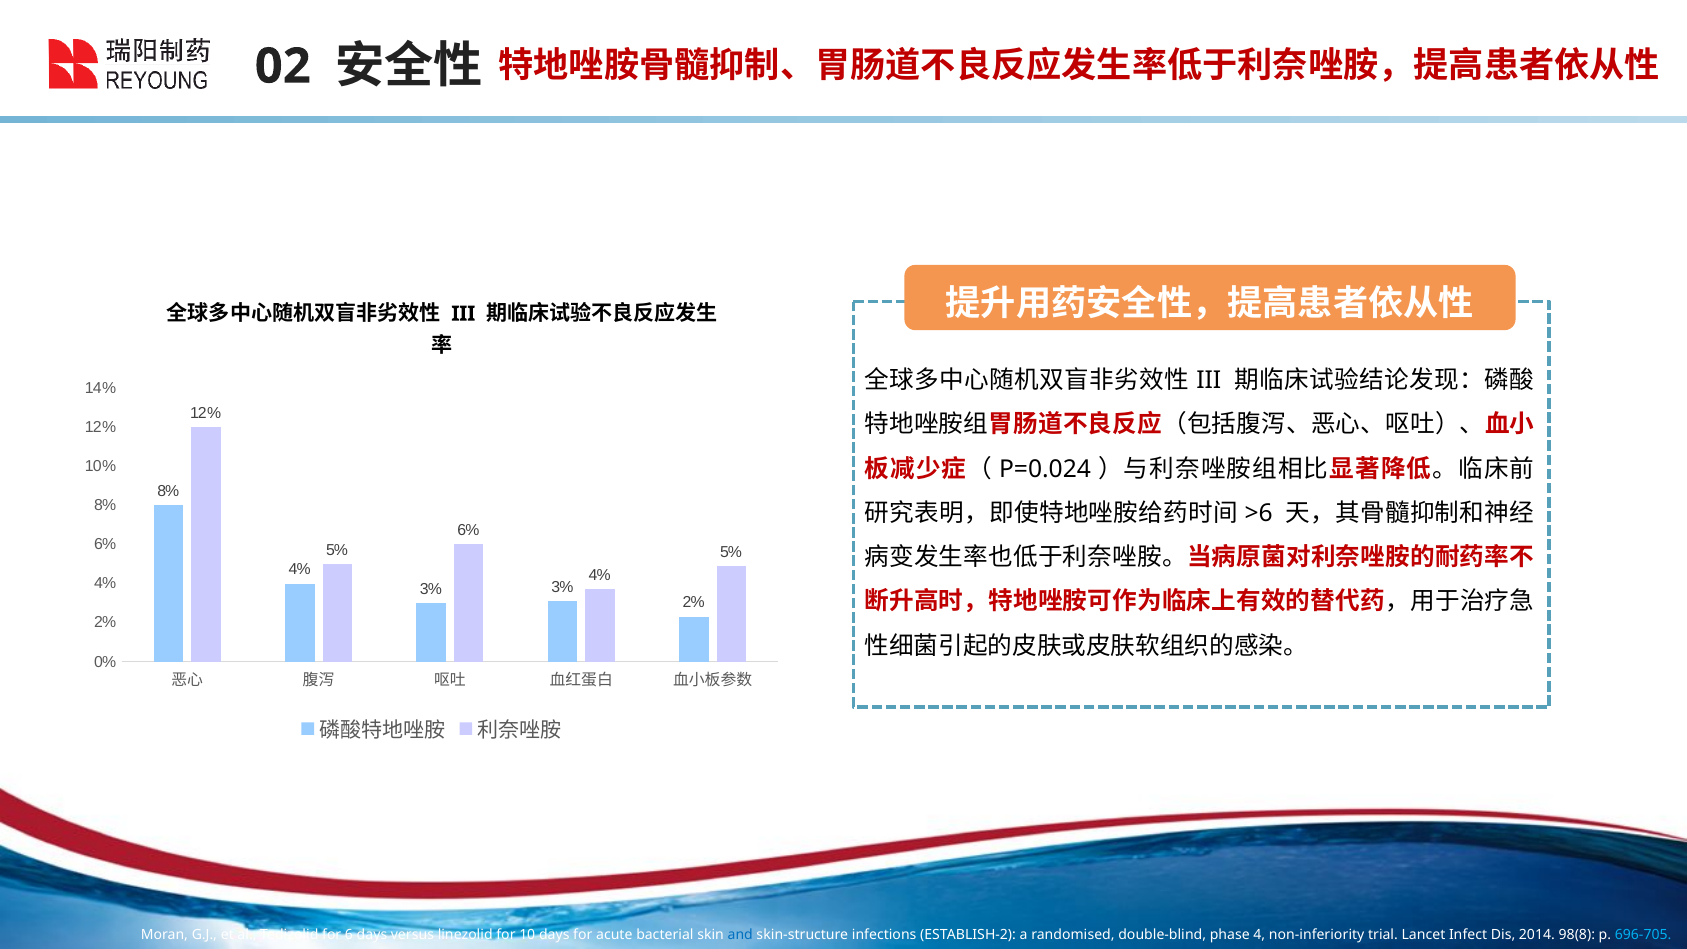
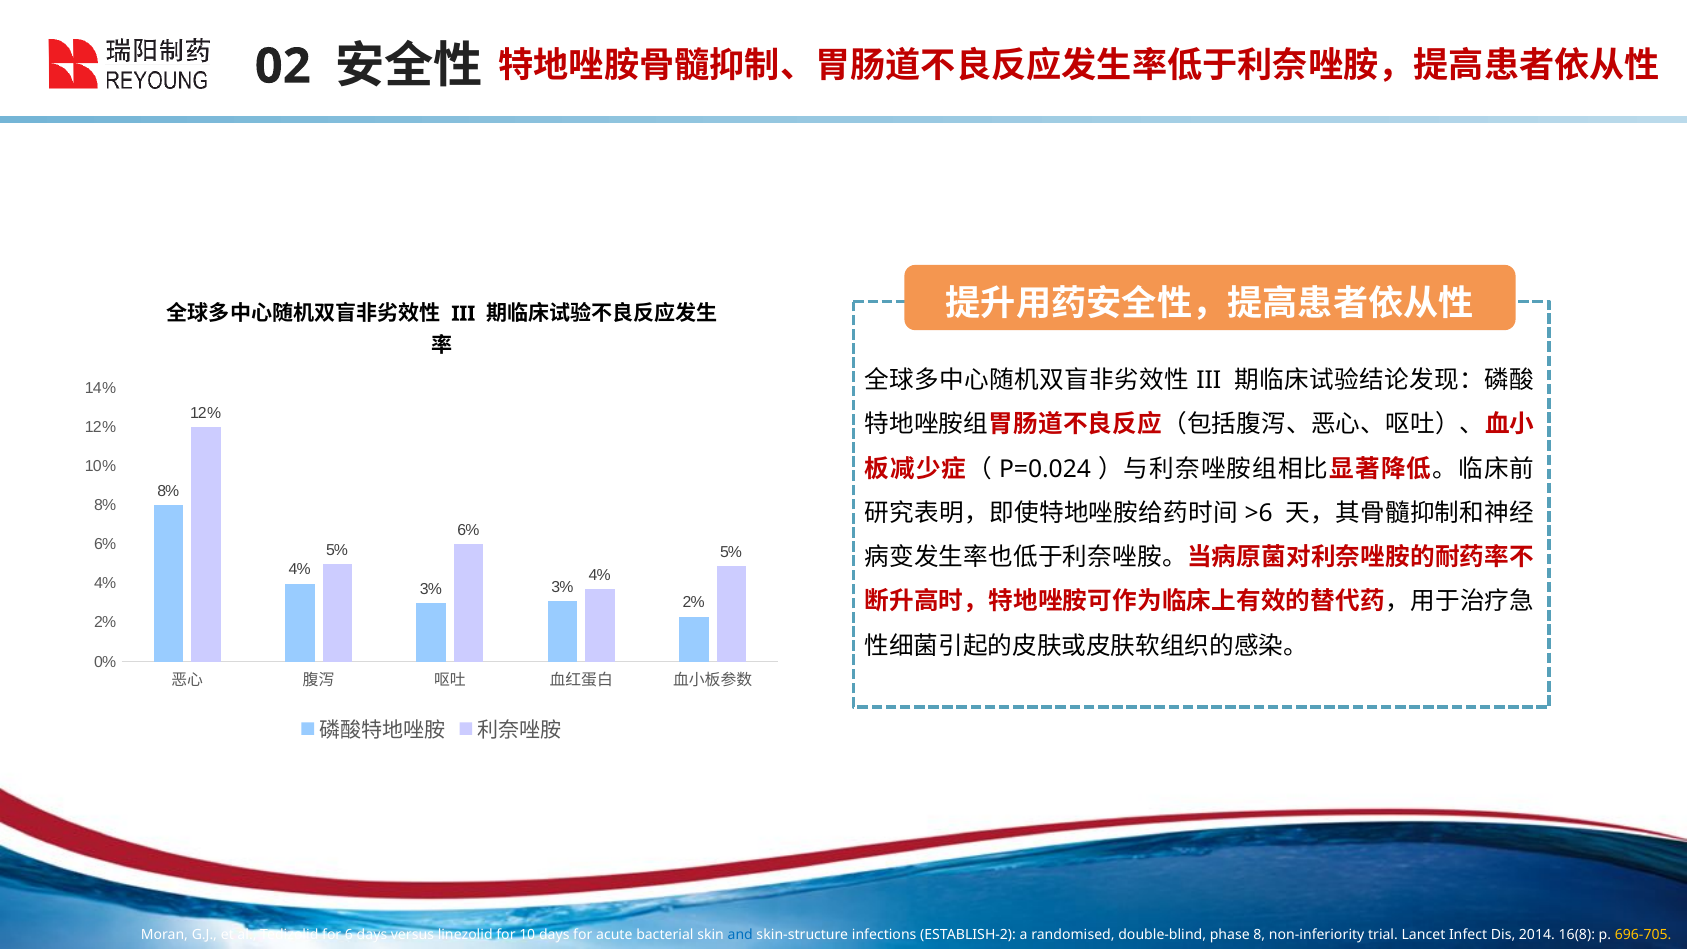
4: 4 -> 8
98(8: 98(8 -> 16(8
696-705 colour: light blue -> yellow
